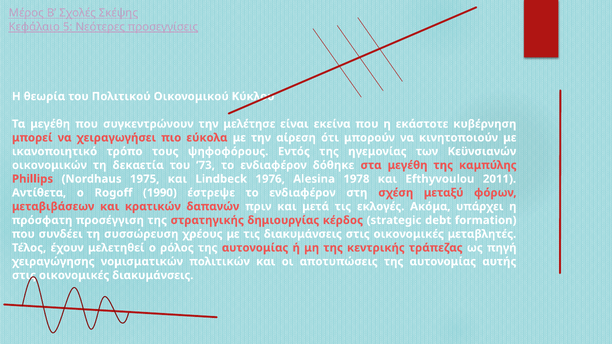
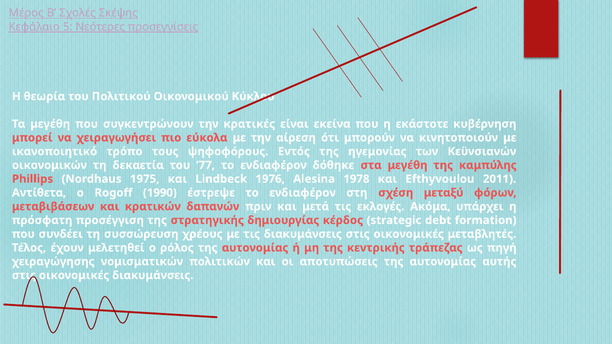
μελέτησε: μελέτησε -> κρατικές
’73: ’73 -> ’77
